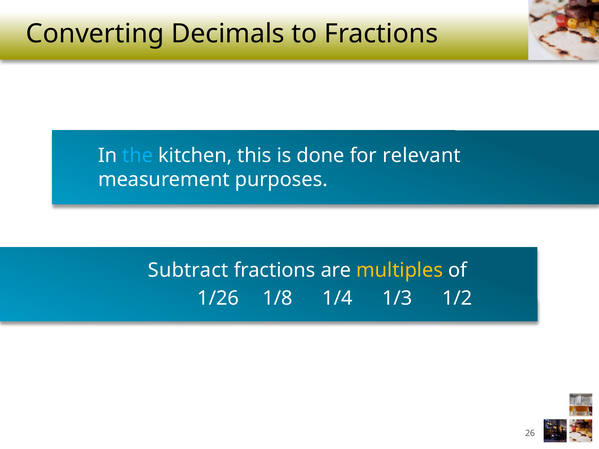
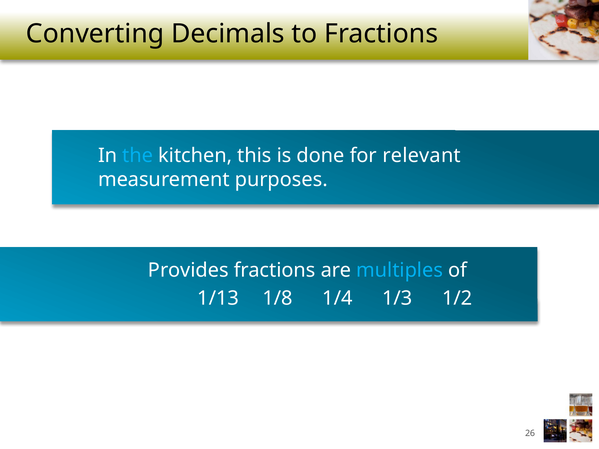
Subtract: Subtract -> Provides
multiples colour: yellow -> light blue
1/26: 1/26 -> 1/13
